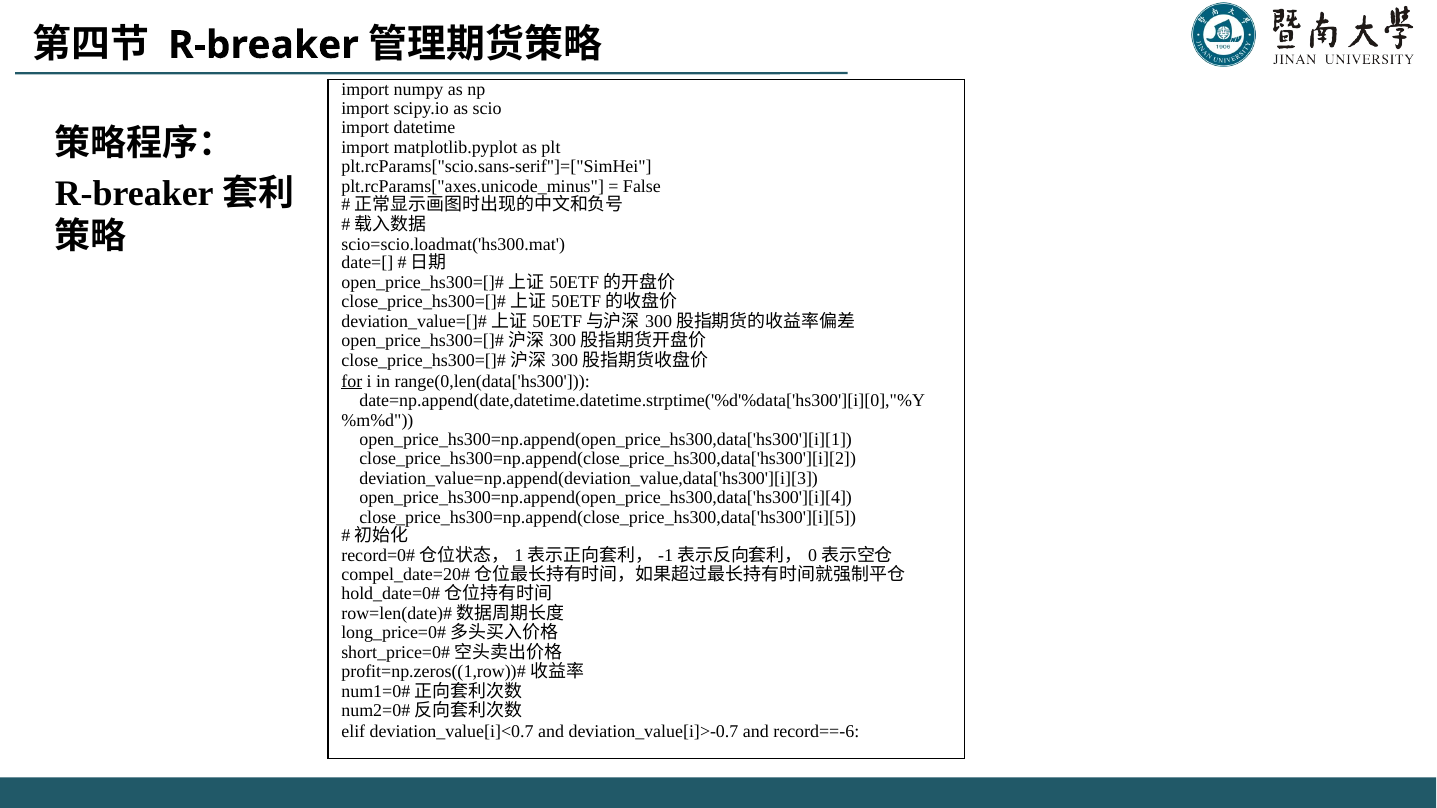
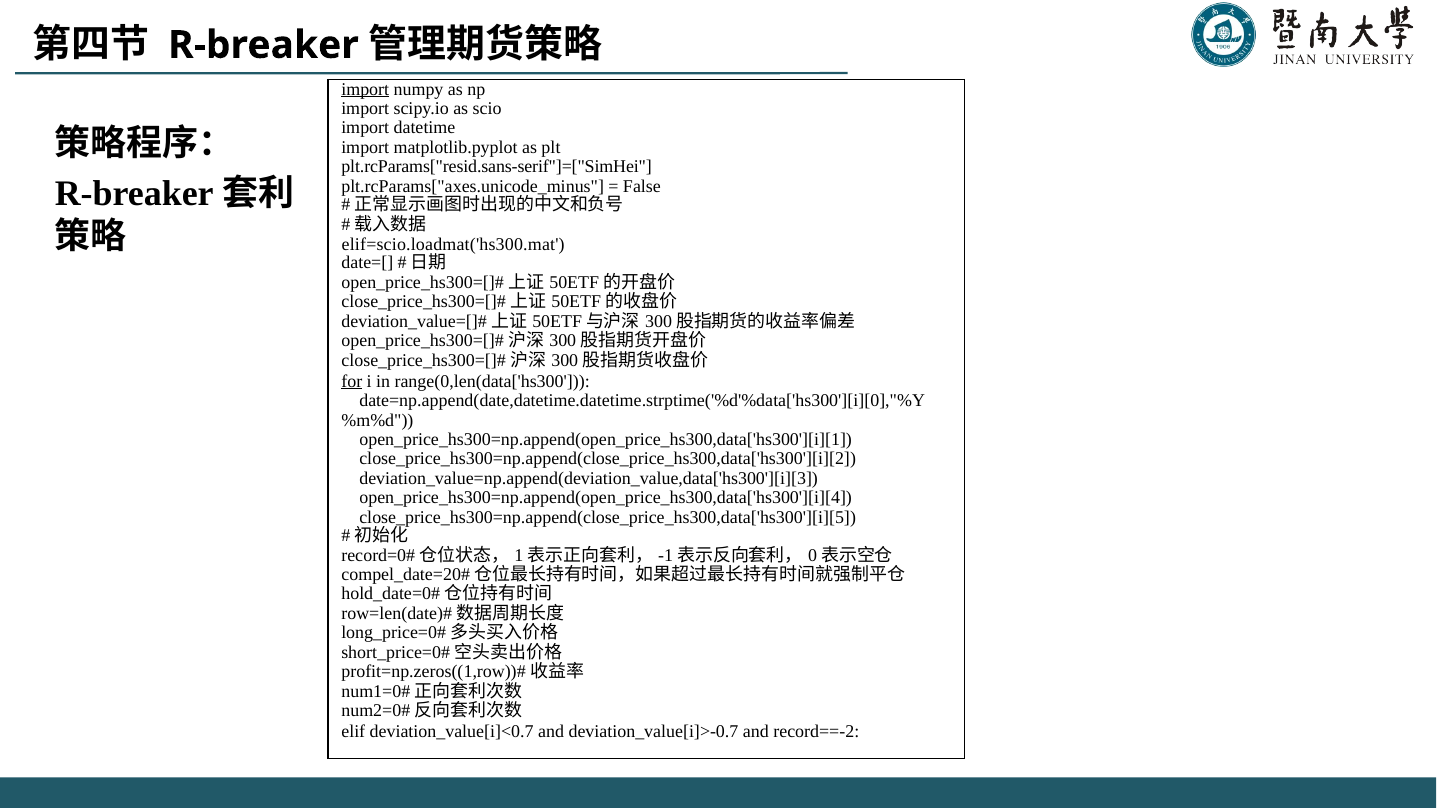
import at (365, 89) underline: none -> present
plt.rcParams["scio.sans-serif"]=["SimHei: plt.rcParams["scio.sans-serif"]=["SimHei -> plt.rcParams["resid.sans-serif"]=["SimHei
scio=scio.loadmat('hs300.mat: scio=scio.loadmat('hs300.mat -> elif=scio.loadmat('hs300.mat
record==-6: record==-6 -> record==-2
